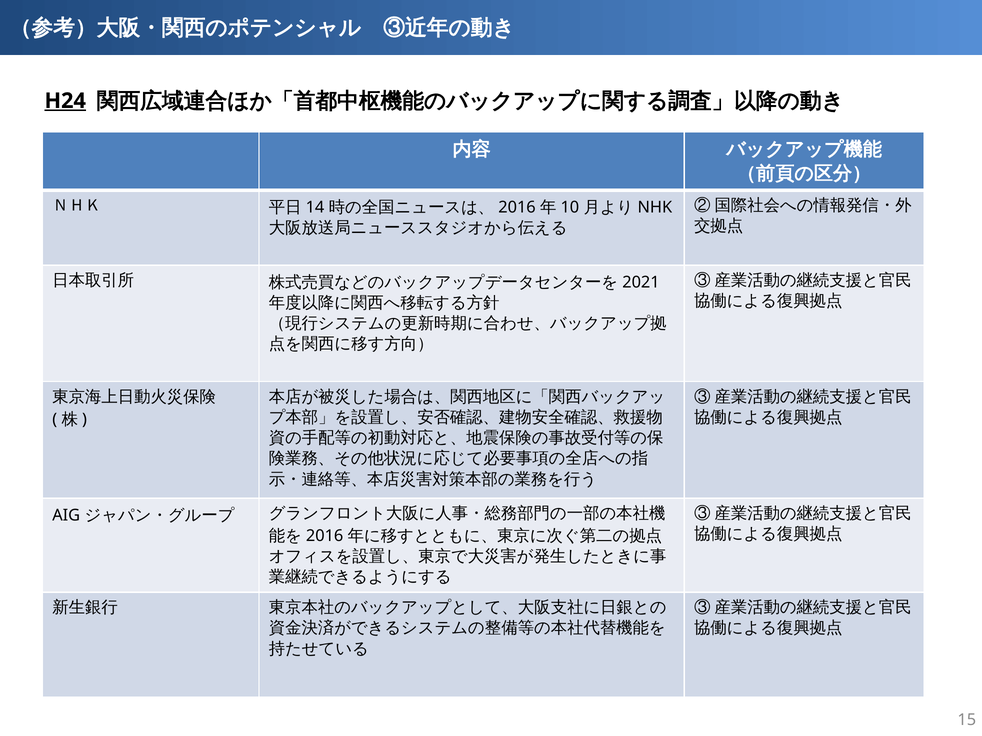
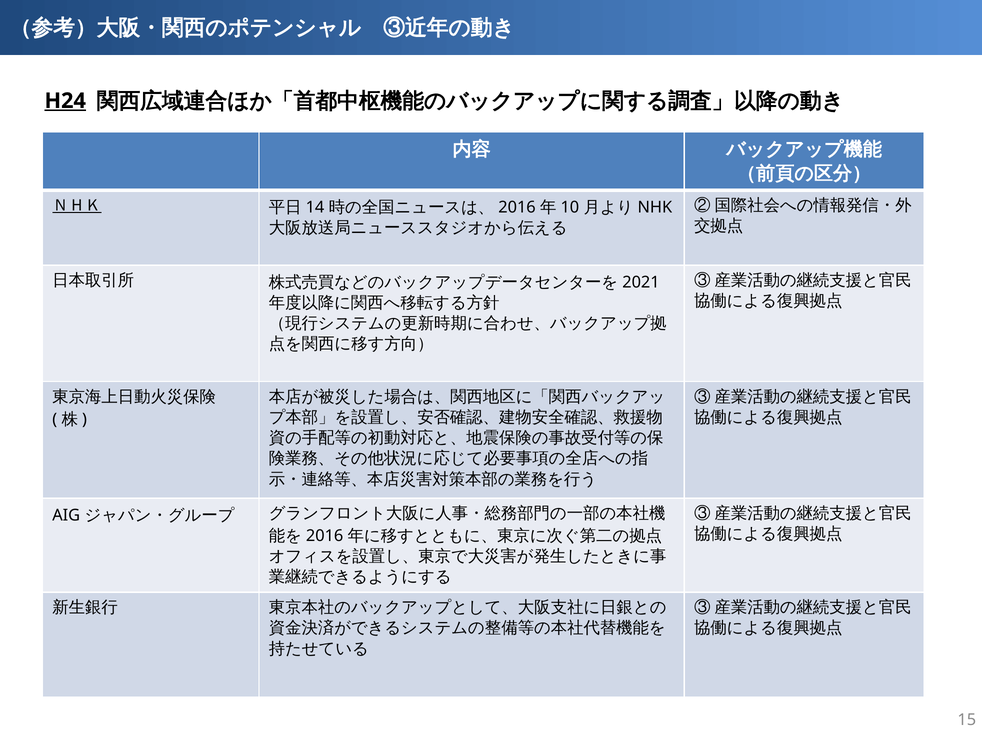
ＮＨＫ underline: none -> present
